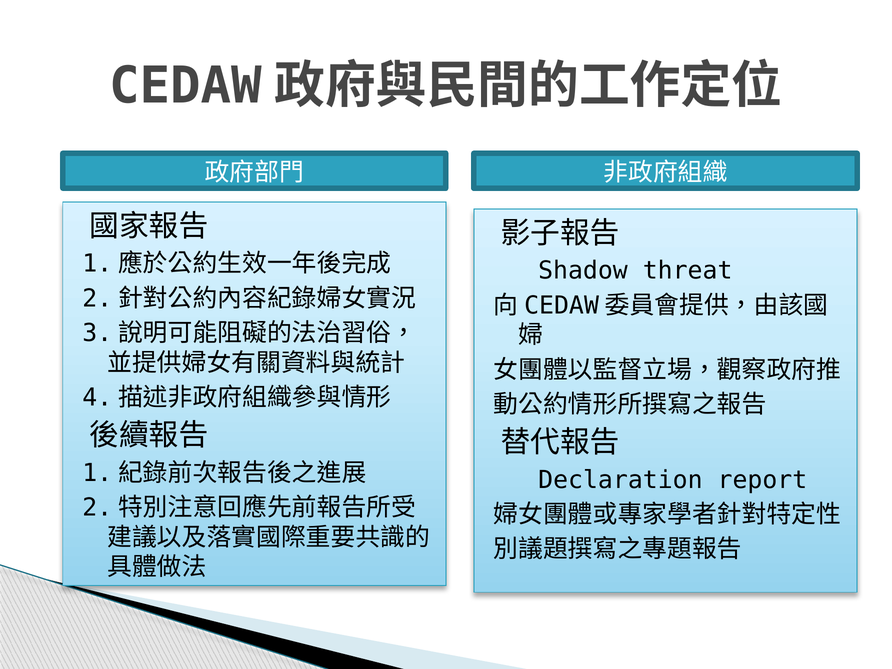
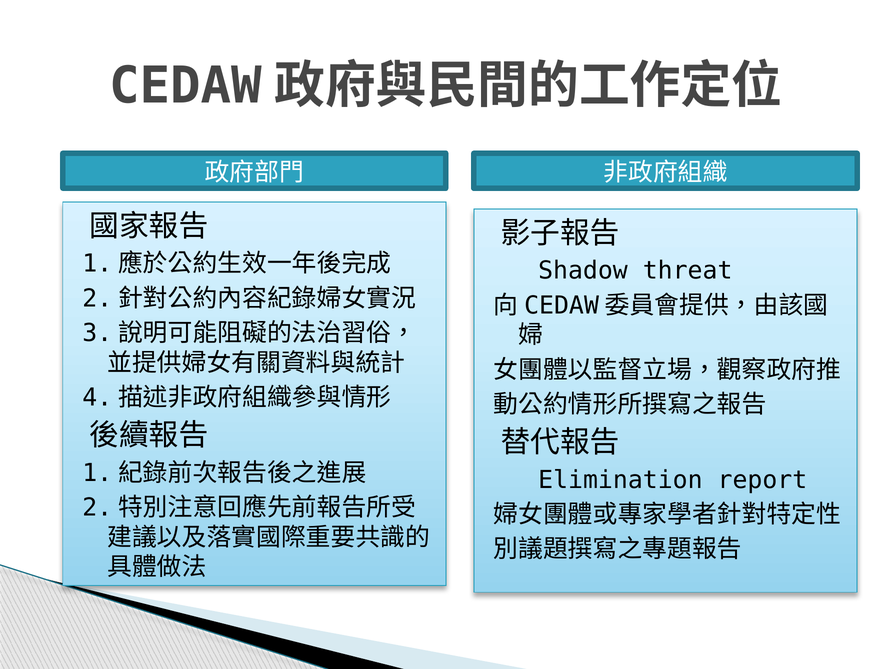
Declaration: Declaration -> Elimination
